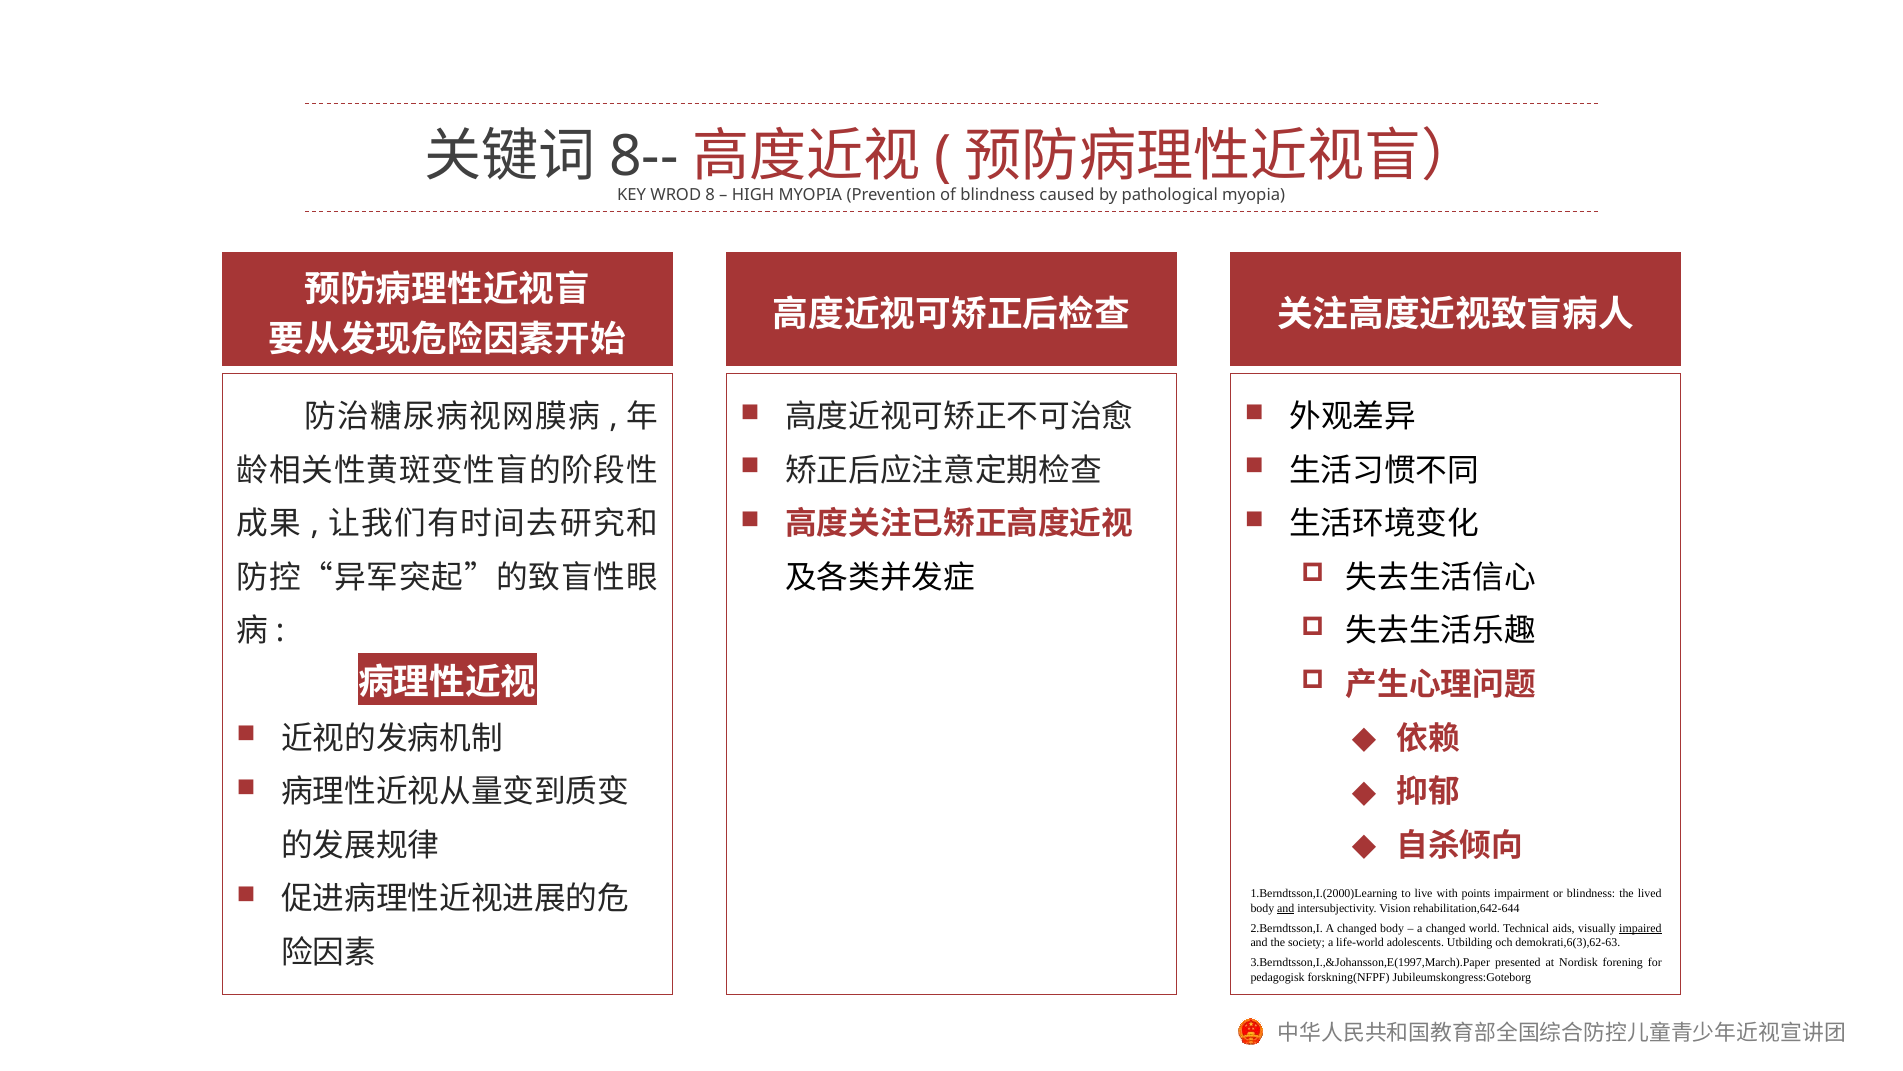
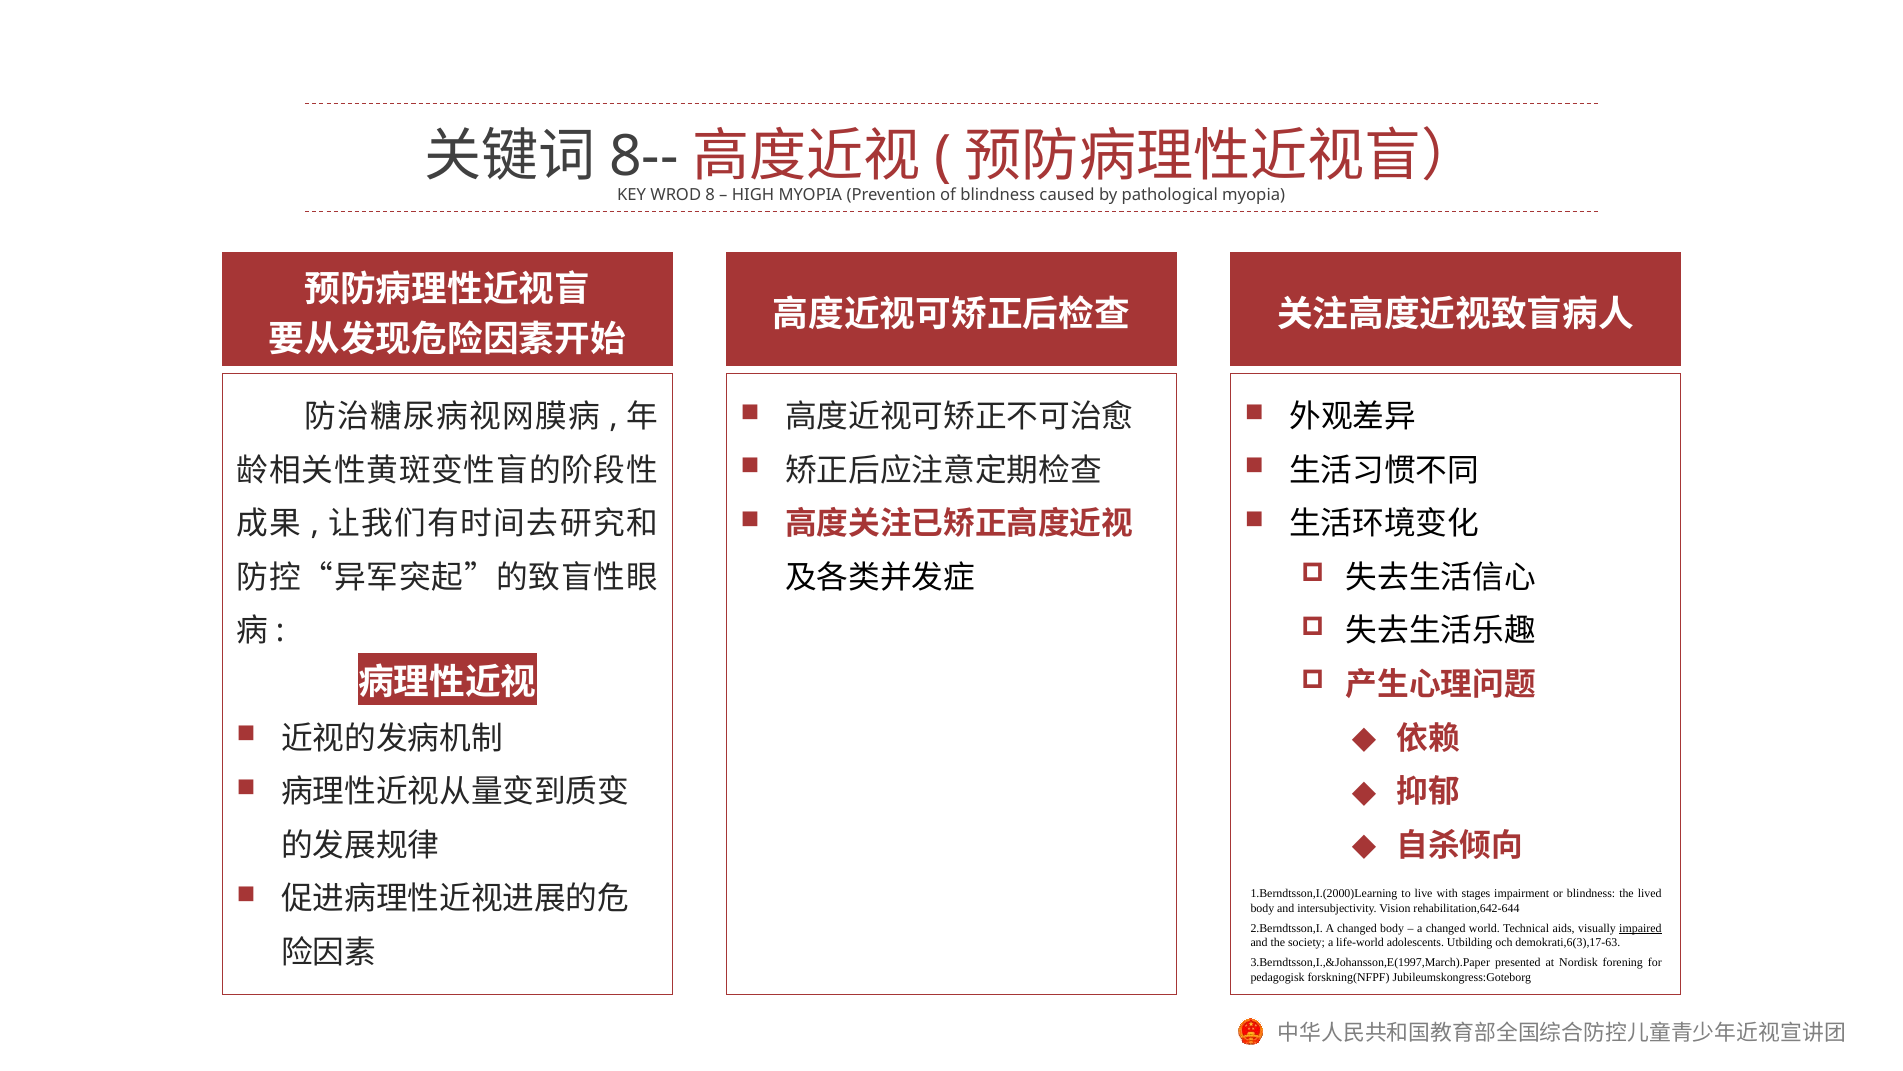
points: points -> stages
and at (1286, 908) underline: present -> none
demokrati,6(3),62-63: demokrati,6(3),62-63 -> demokrati,6(3),17-63
